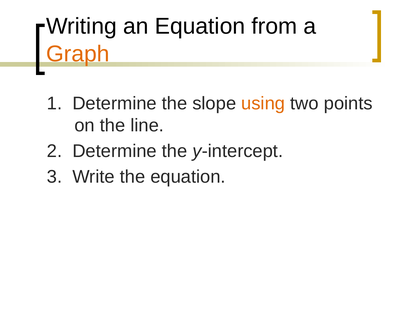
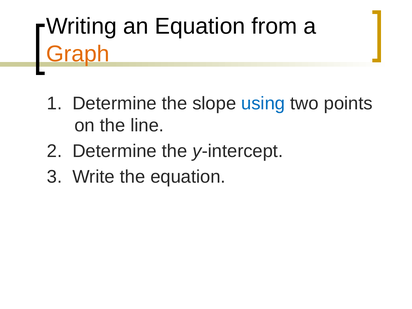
using colour: orange -> blue
